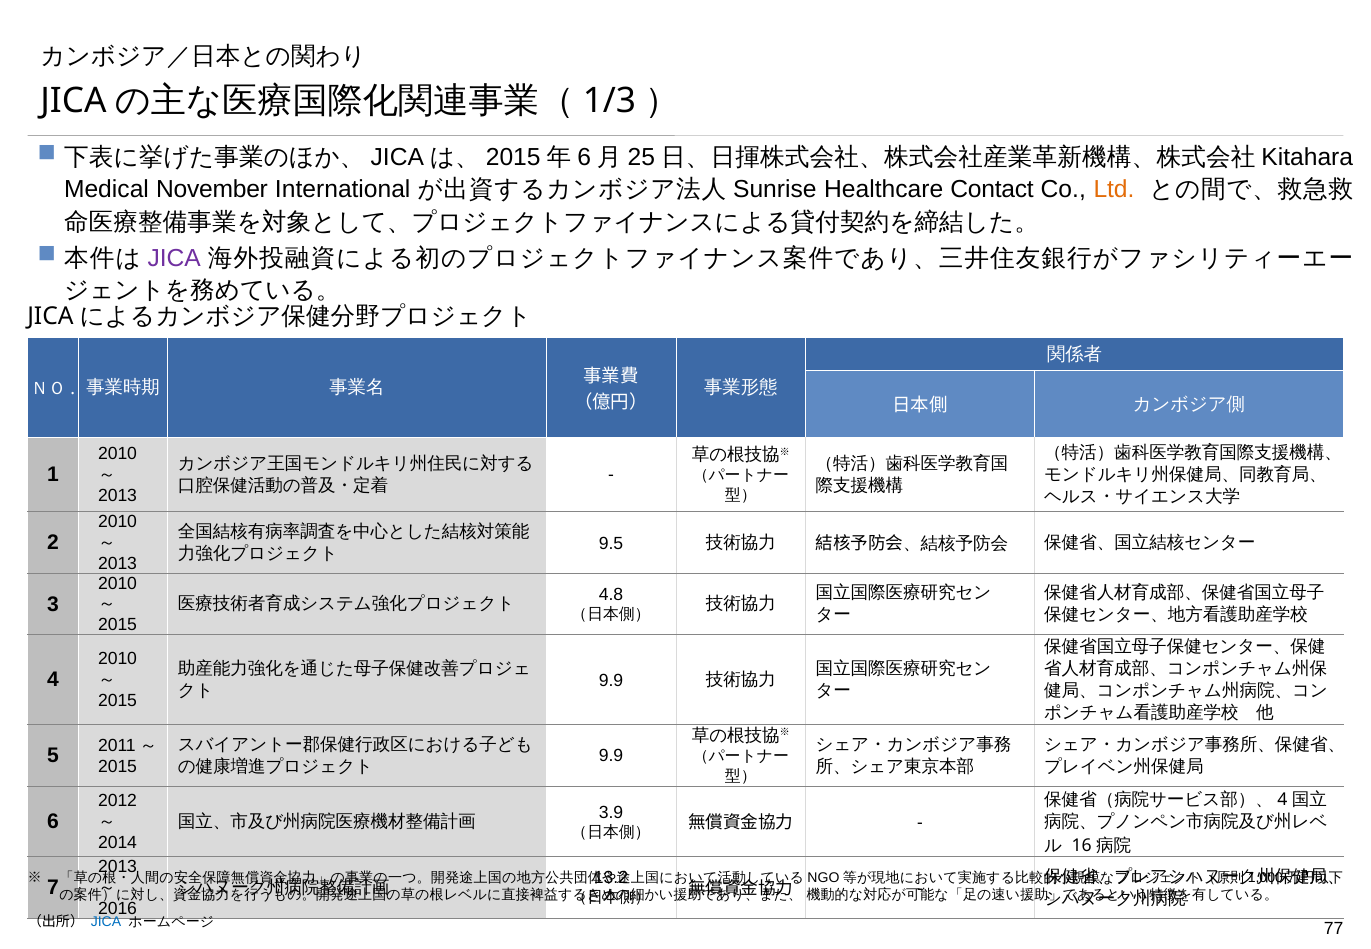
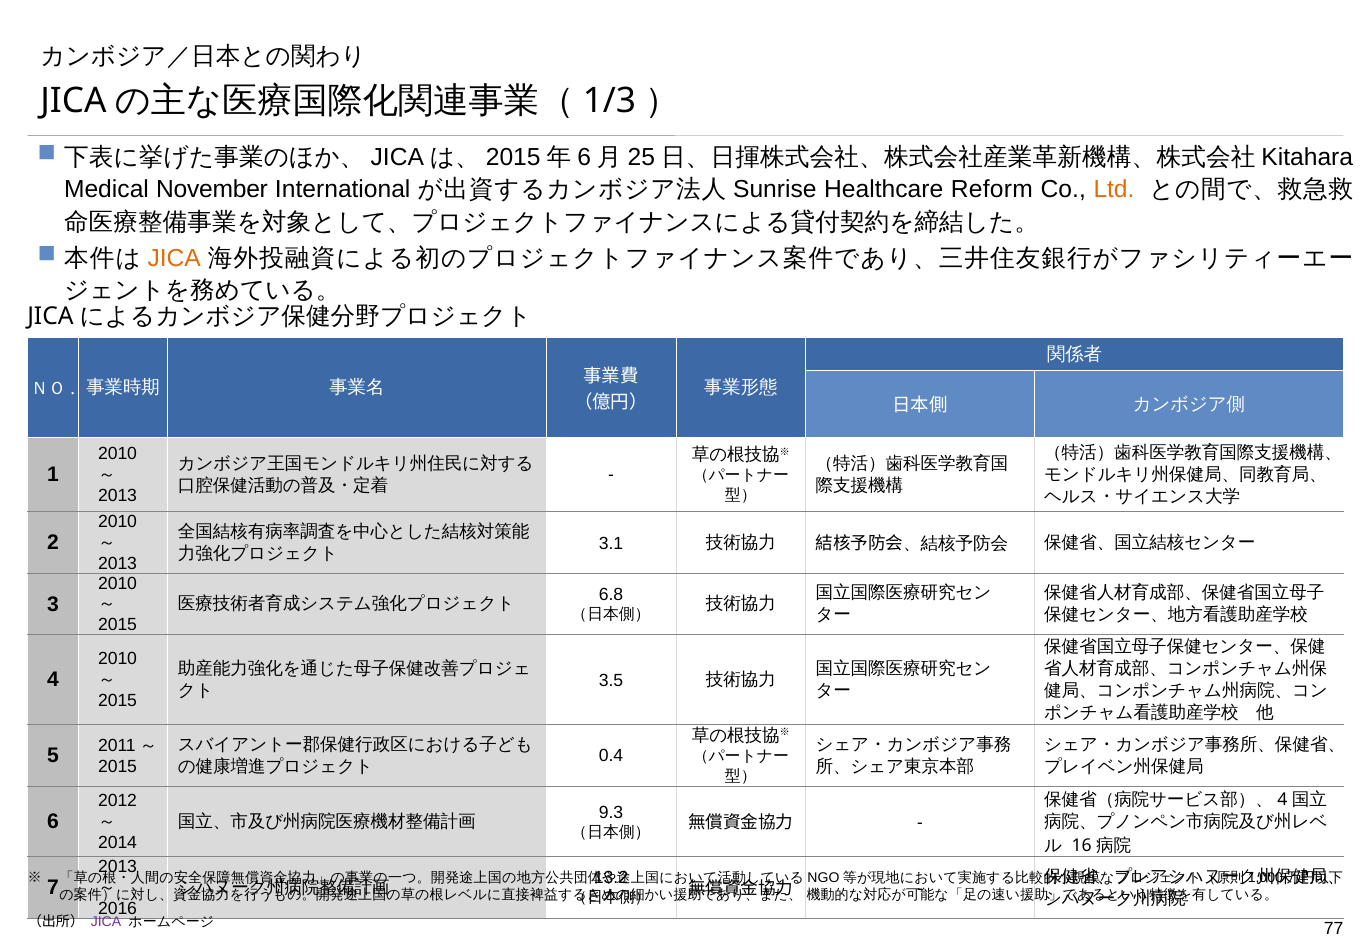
Contact: Contact -> Reform
JICA at (174, 258) colour: purple -> orange
9.5: 9.5 -> 3.1
4.8: 4.8 -> 6.8
9.9 at (611, 681): 9.9 -> 3.5
9.9 at (611, 756): 9.9 -> 0.4
3.9: 3.9 -> 9.3
JICA at (106, 922) colour: blue -> purple
